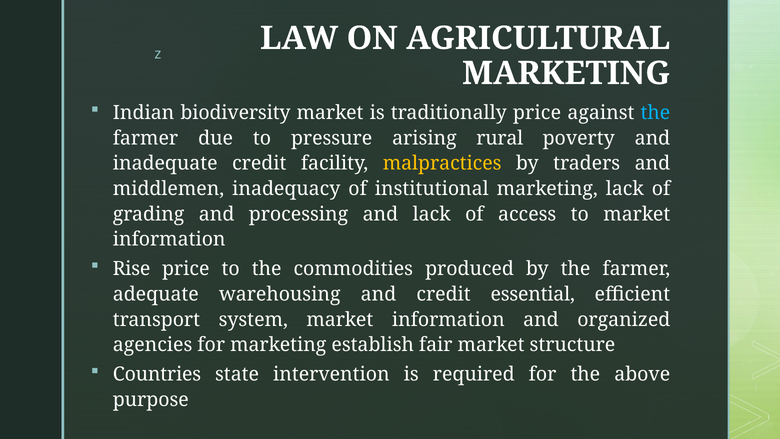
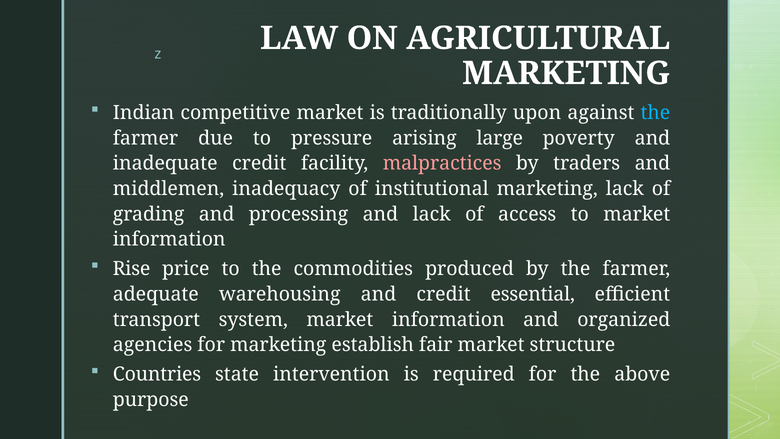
biodiversity: biodiversity -> competitive
traditionally price: price -> upon
rural: rural -> large
malpractices colour: yellow -> pink
